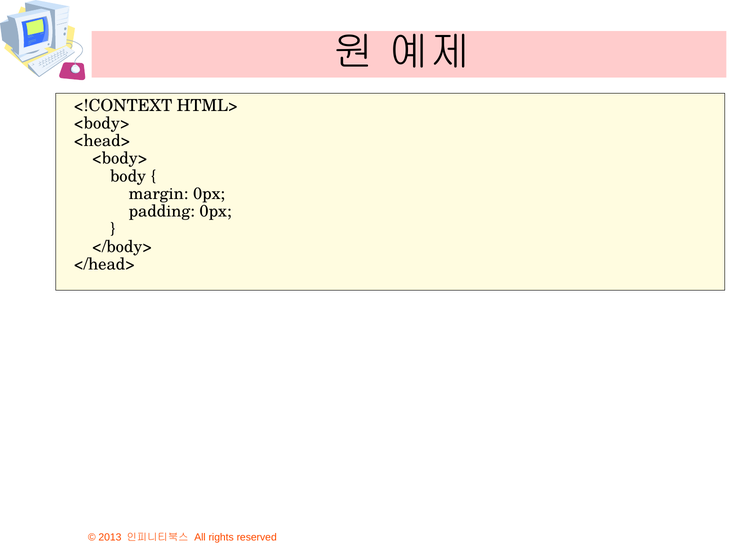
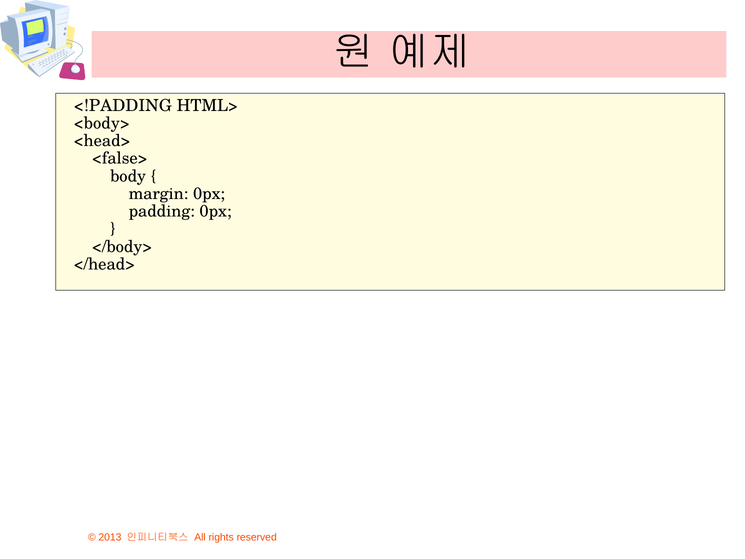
<!CONTEXT: <!CONTEXT -> <!PADDING
<body> at (120, 158): <body> -> <false>
